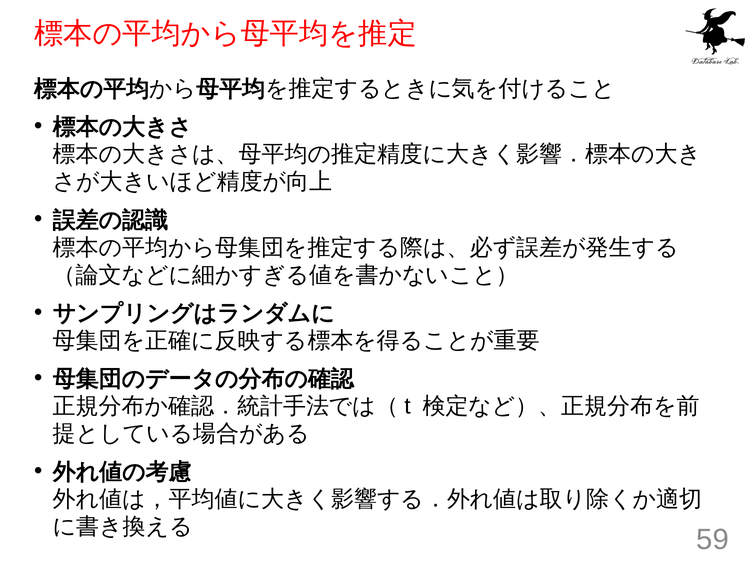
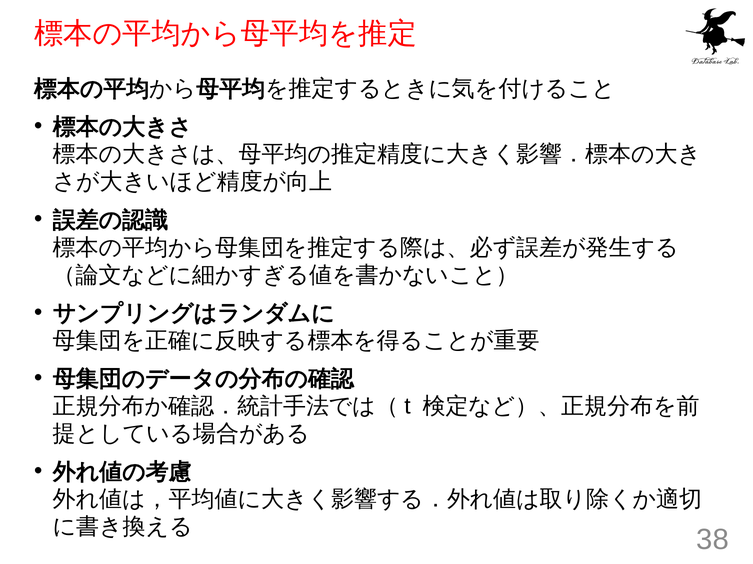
59: 59 -> 38
